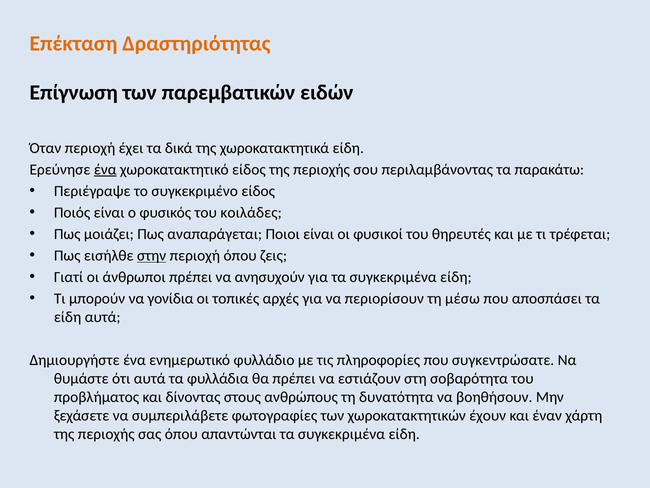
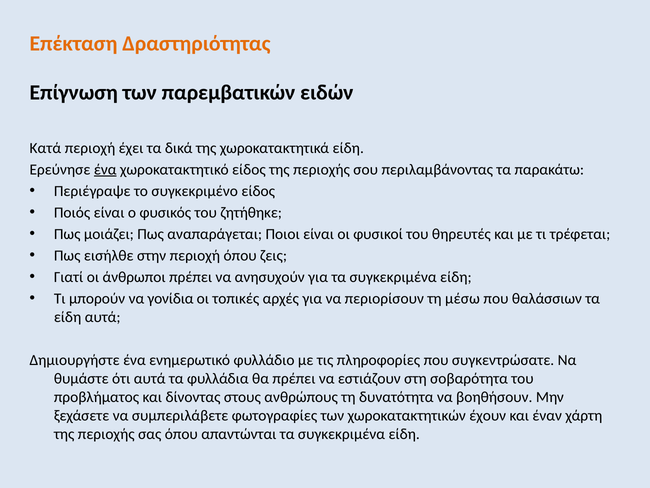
Όταν: Όταν -> Κατά
κοιλάδες: κοιλάδες -> ζητήθηκε
στην underline: present -> none
αποσπάσει: αποσπάσει -> θαλάσσιων
